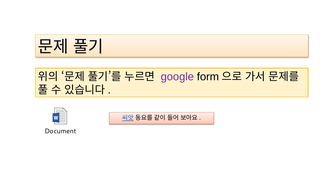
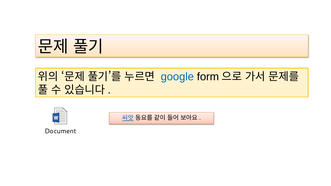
google colour: purple -> blue
